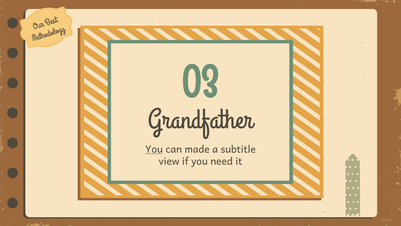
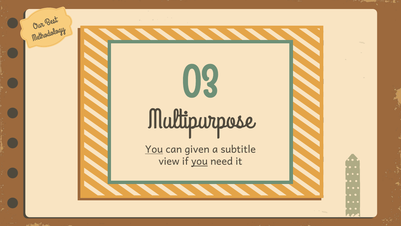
Grandfather: Grandfather -> Multipurpose
made: made -> given
you at (199, 161) underline: none -> present
